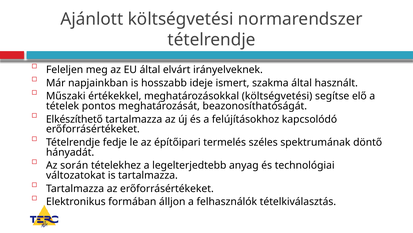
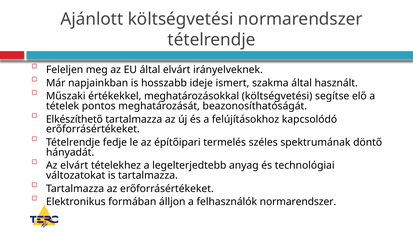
Az során: során -> elvárt
felhasználók tételkiválasztás: tételkiválasztás -> normarendszer
